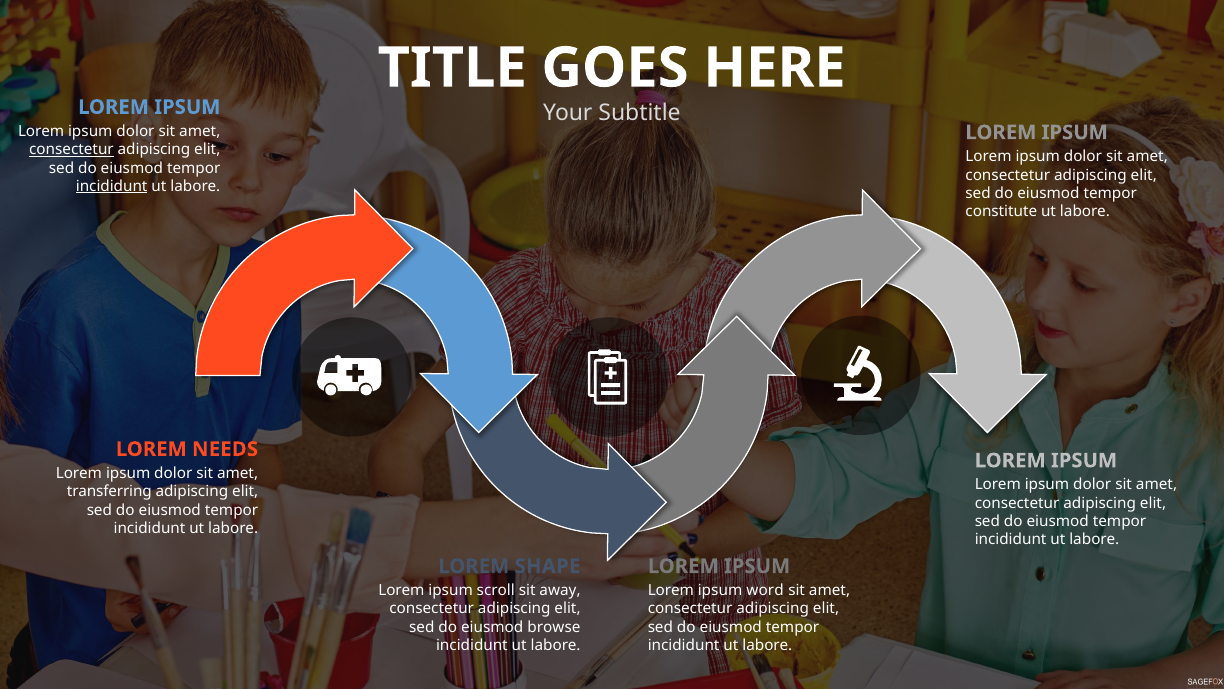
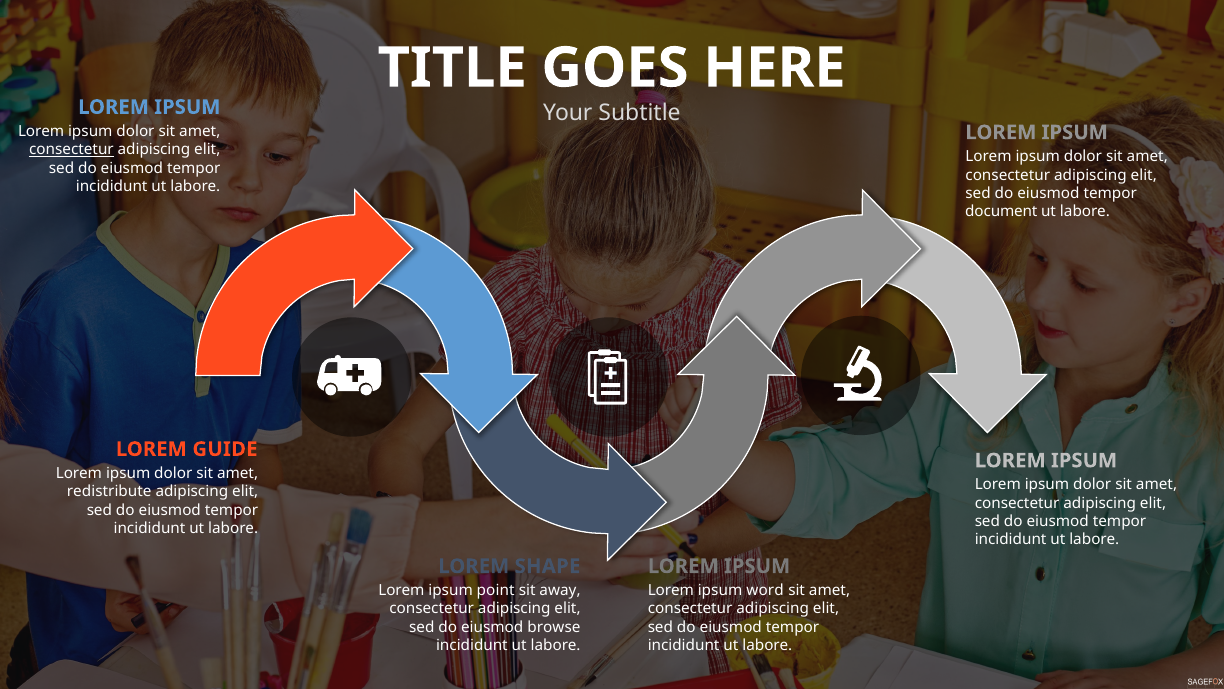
incididunt at (112, 186) underline: present -> none
constitute: constitute -> document
NEEDS: NEEDS -> GUIDE
transferring: transferring -> redistribute
scroll: scroll -> point
